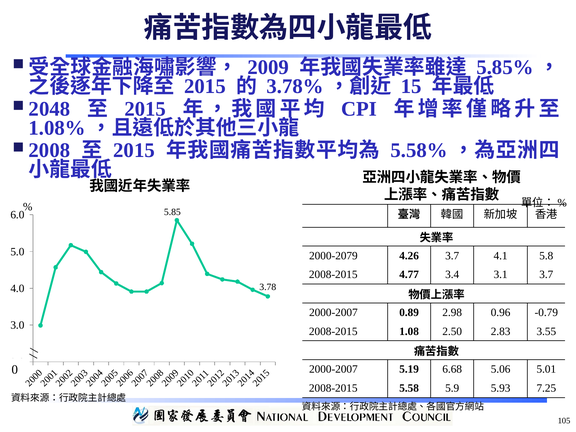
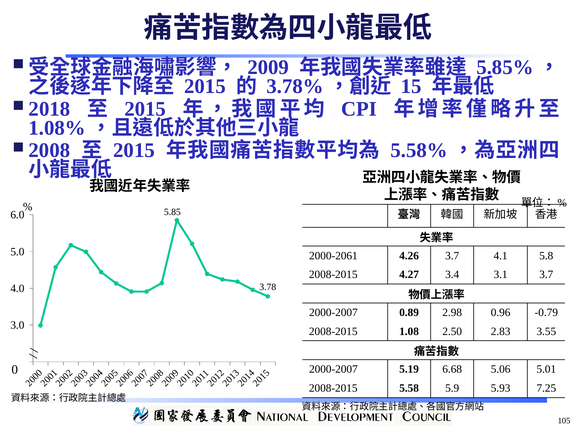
2048: 2048 -> 2018
2000-2079: 2000-2079 -> 2000-2061
4.77: 4.77 -> 4.27
